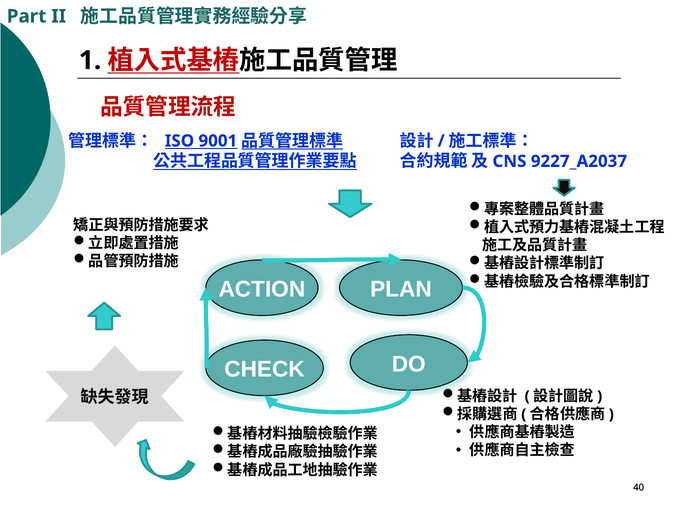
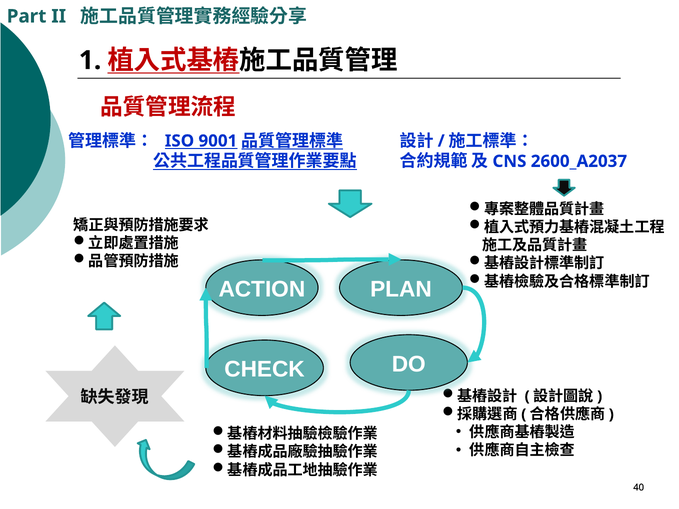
9227_A2037: 9227_A2037 -> 2600_A2037
